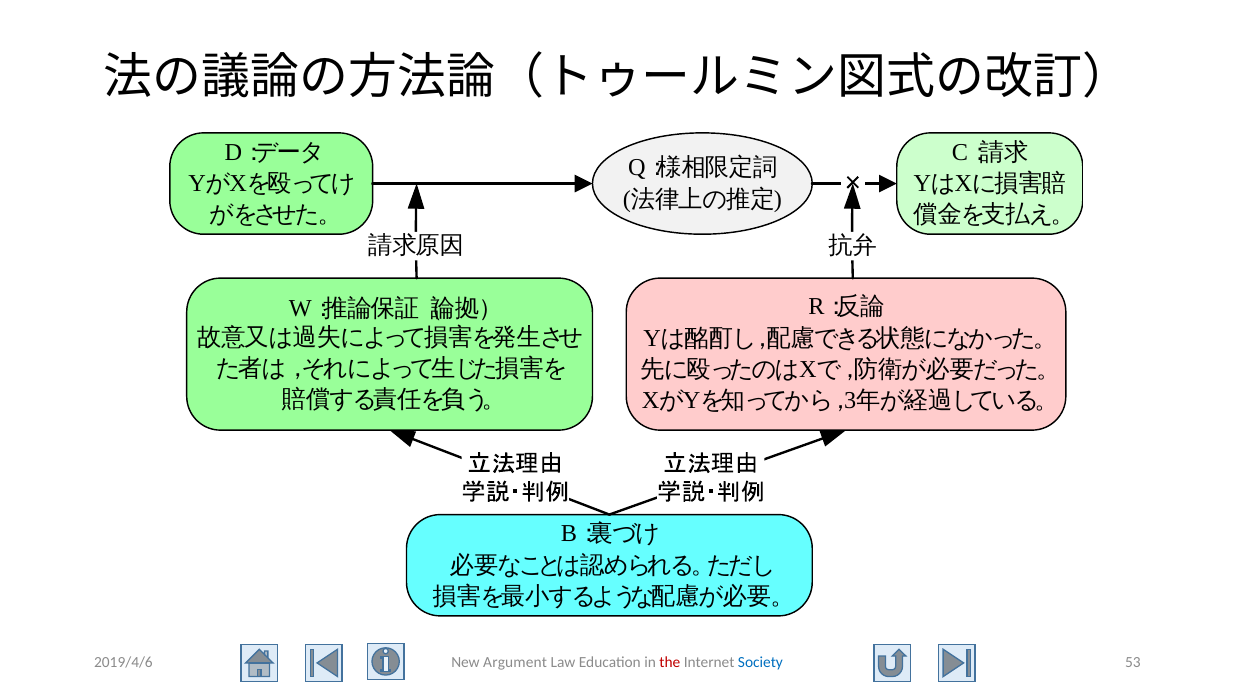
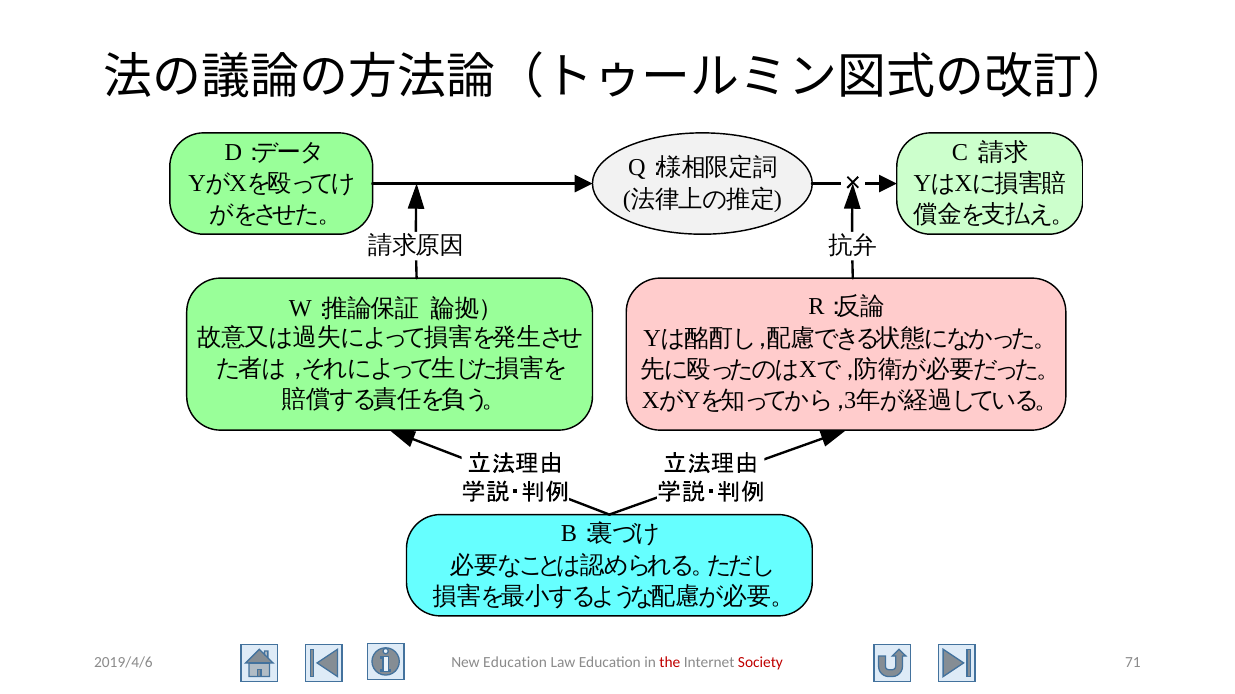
New Argument: Argument -> Education
Society colour: blue -> red
53: 53 -> 71
